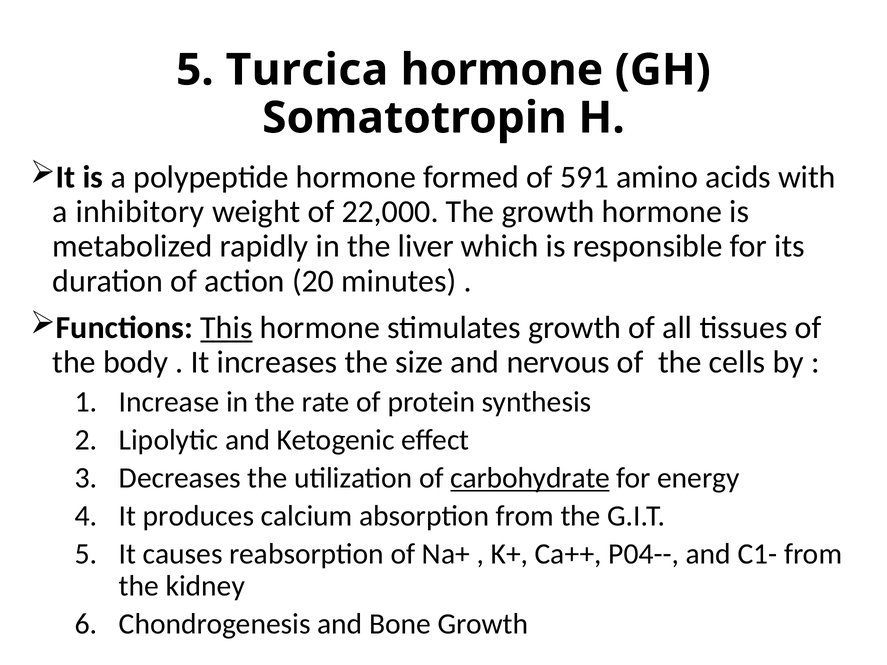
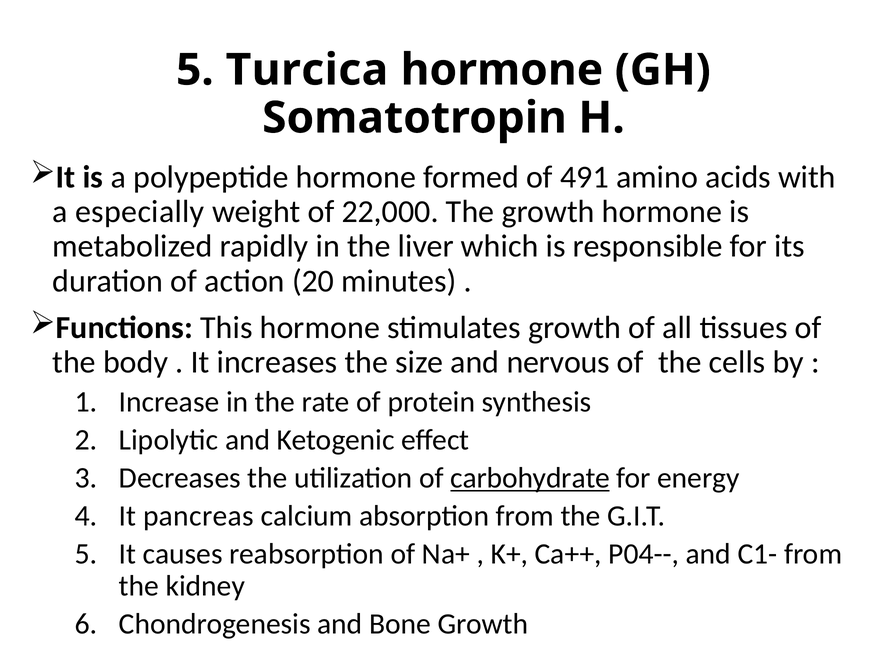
591: 591 -> 491
inhibitory: inhibitory -> especially
This underline: present -> none
produces: produces -> pancreas
